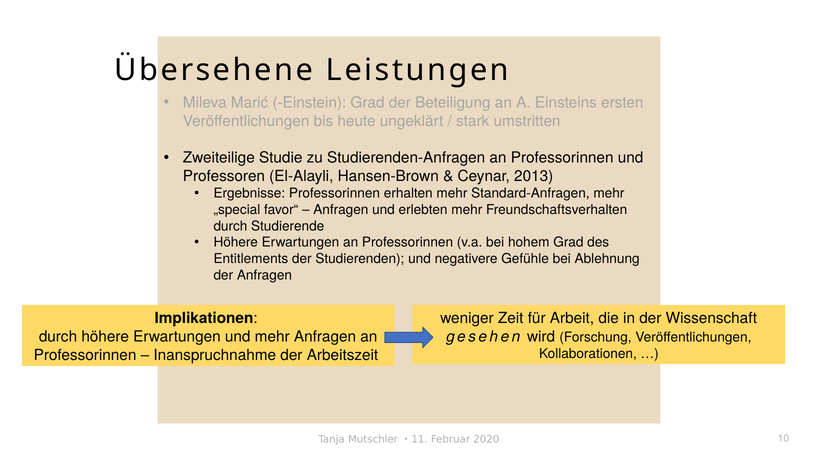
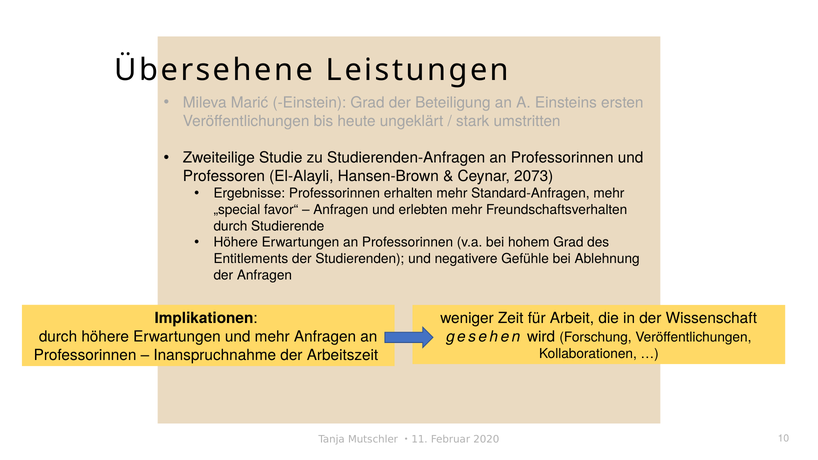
2013: 2013 -> 2073
